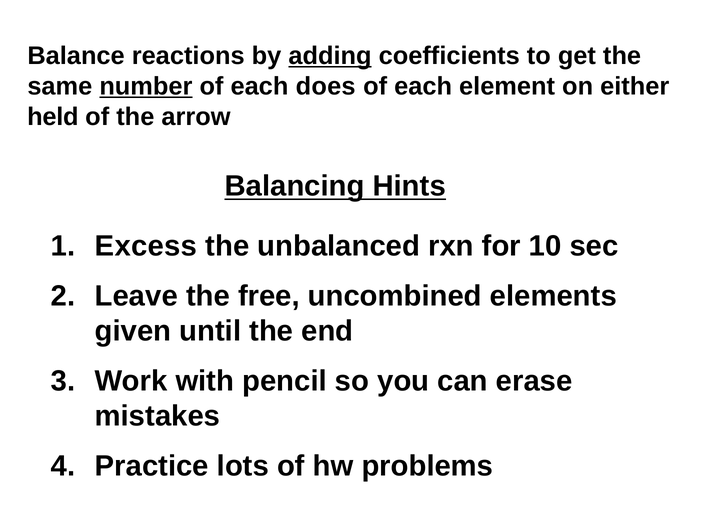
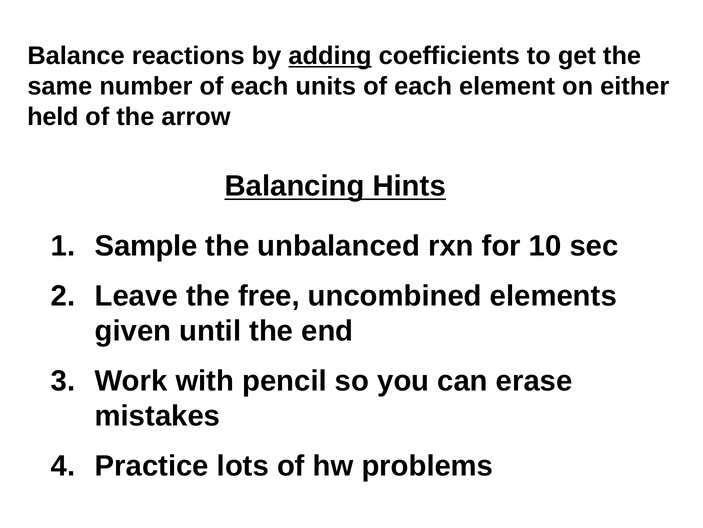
number underline: present -> none
does: does -> units
Excess: Excess -> Sample
